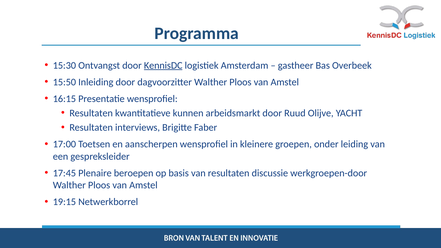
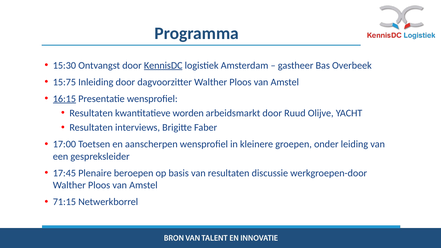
15:50: 15:50 -> 15:75
16:15 underline: none -> present
kunnen: kunnen -> worden
19:15: 19:15 -> 71:15
